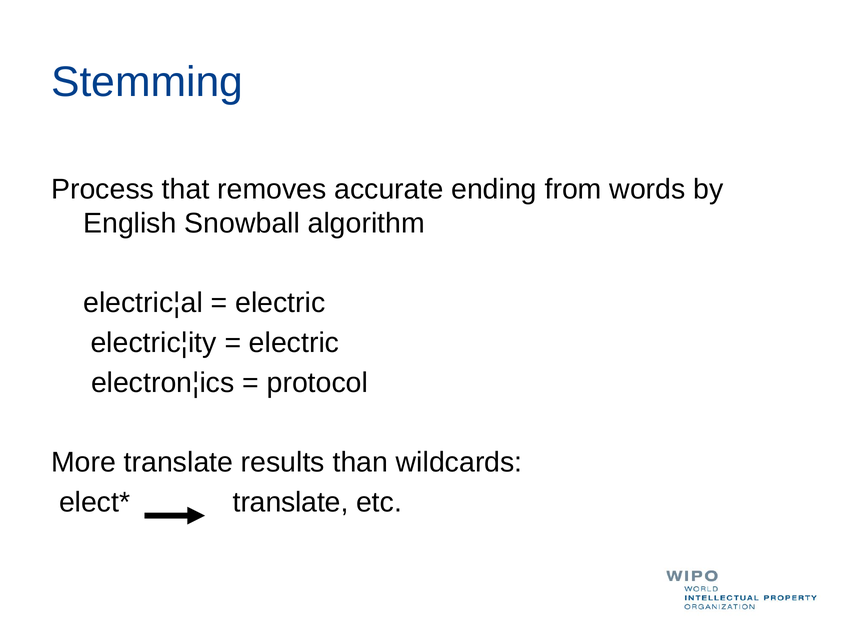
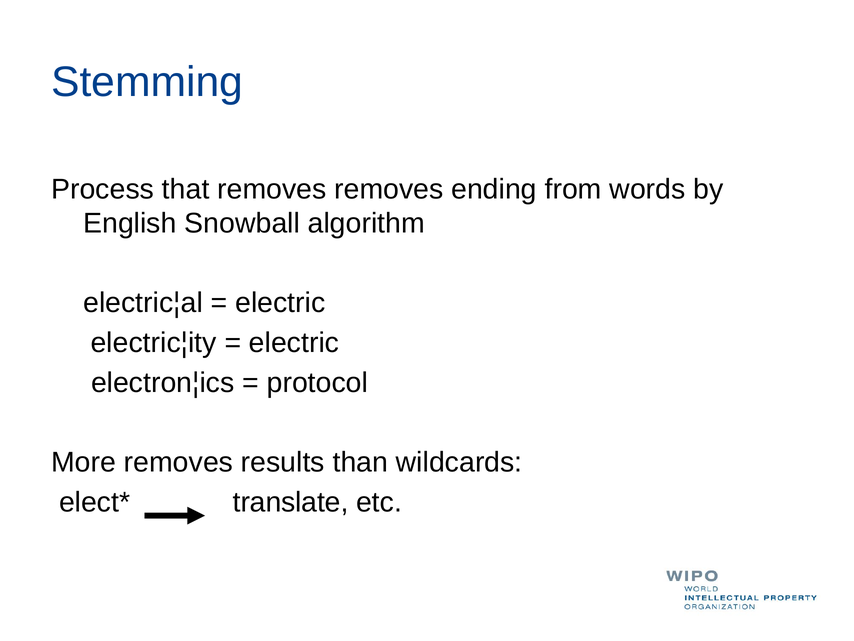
removes accurate: accurate -> removes
More translate: translate -> removes
